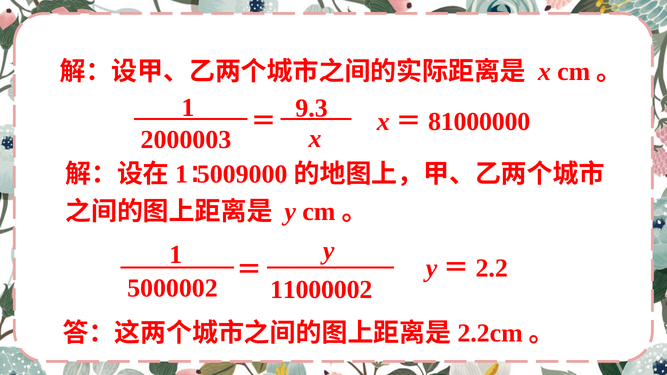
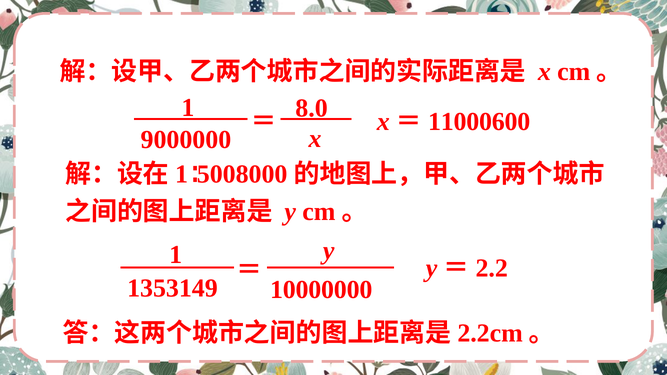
9.3: 9.3 -> 8.0
81000000: 81000000 -> 11000600
2000003: 2000003 -> 9000000
5009000: 5009000 -> 5008000
5000002: 5000002 -> 1353149
11000002: 11000002 -> 10000000
